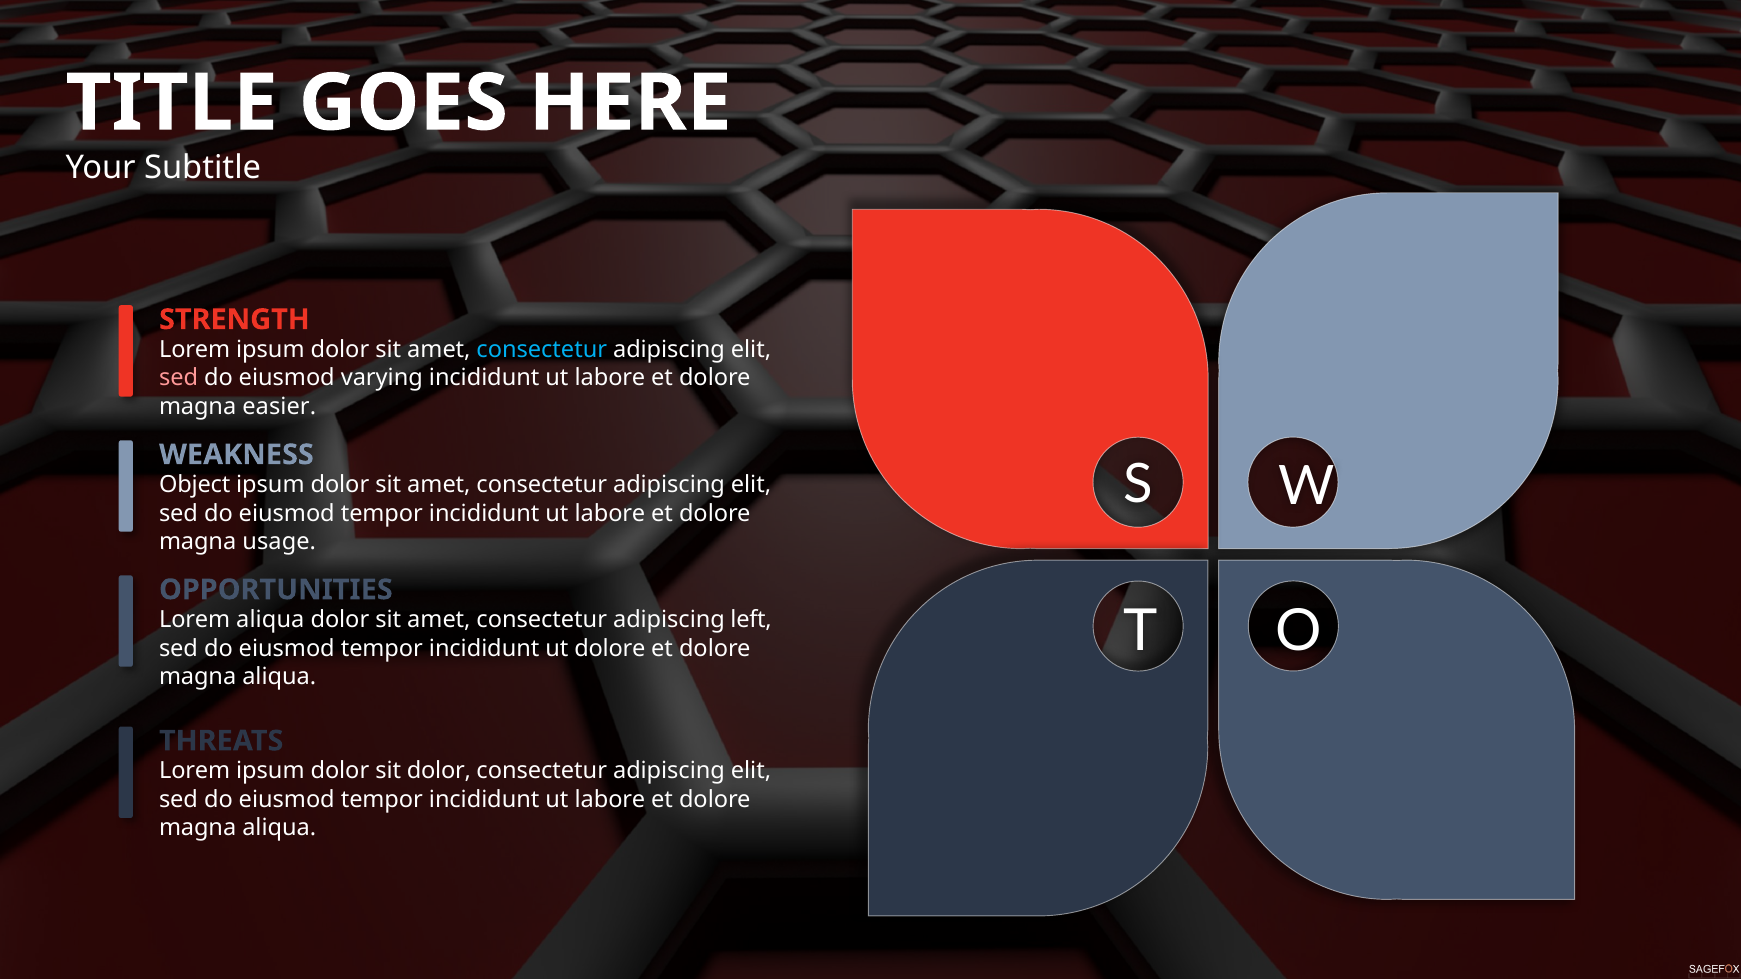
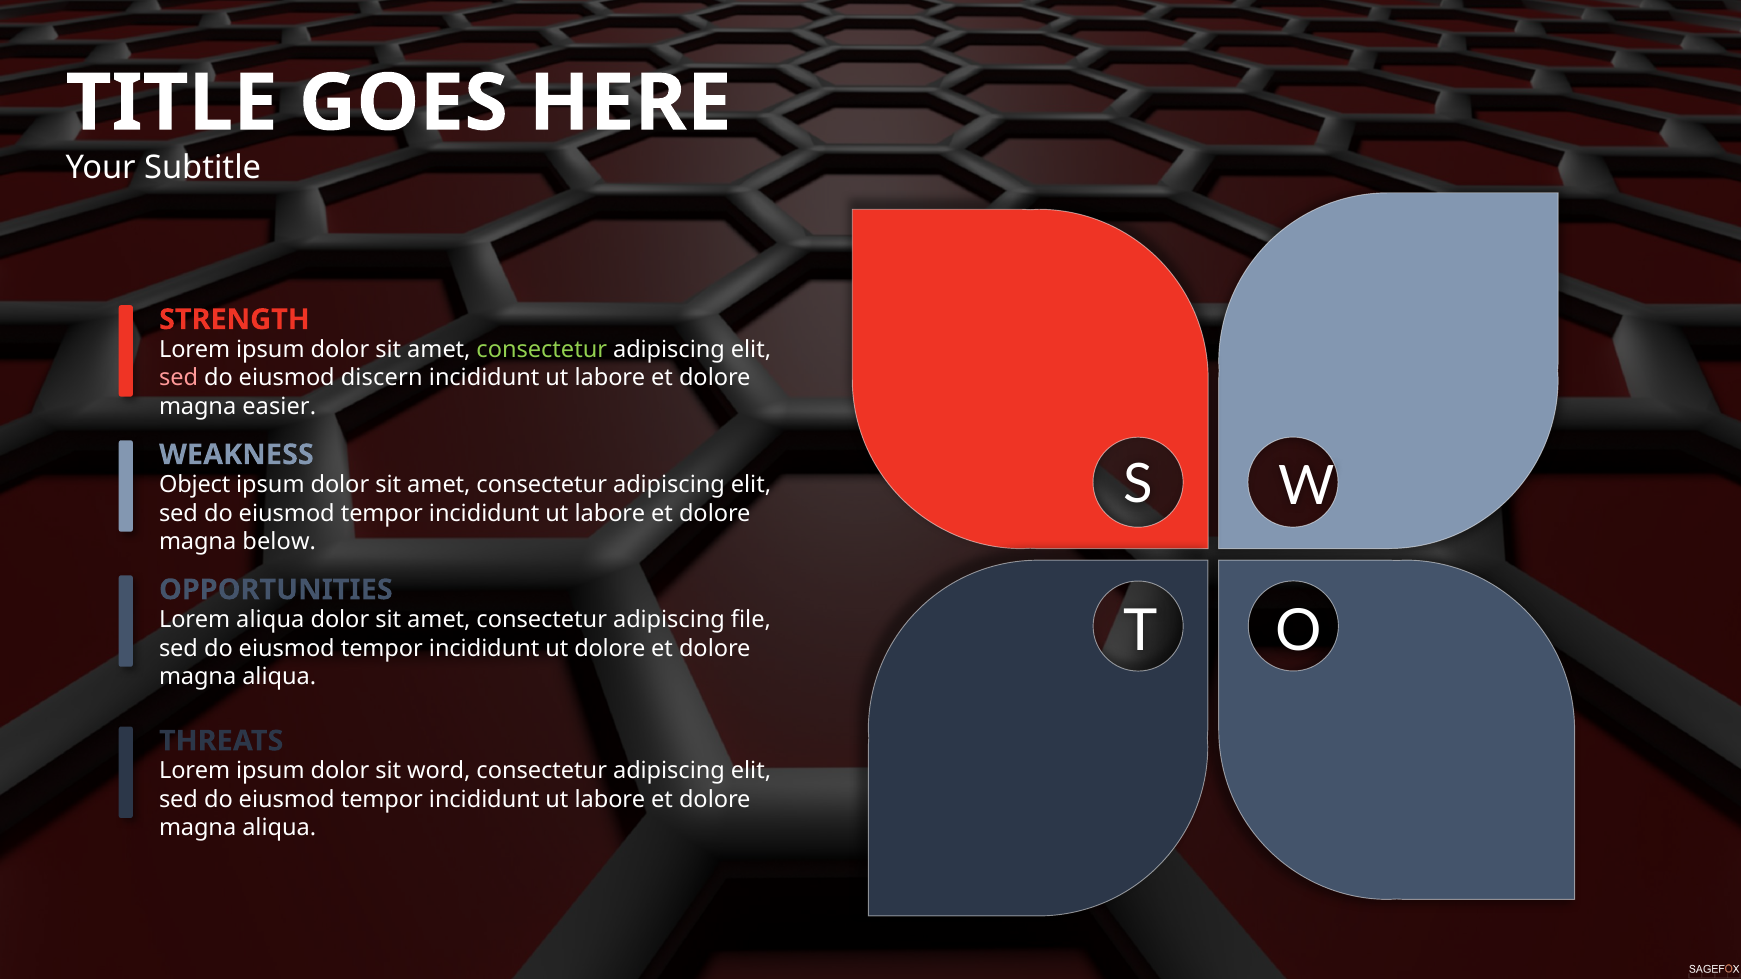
consectetur at (542, 350) colour: light blue -> light green
varying: varying -> discern
usage: usage -> below
left: left -> file
sit dolor: dolor -> word
